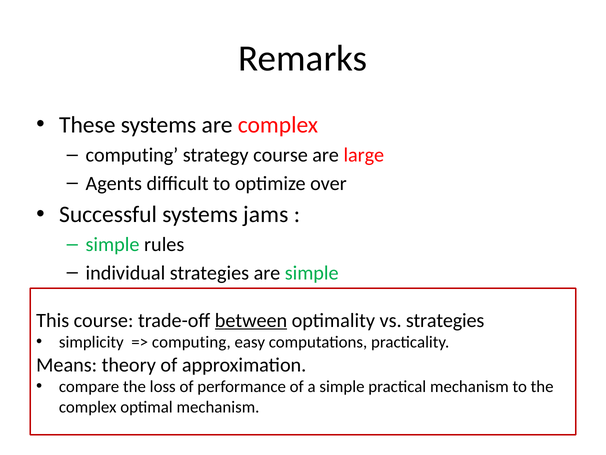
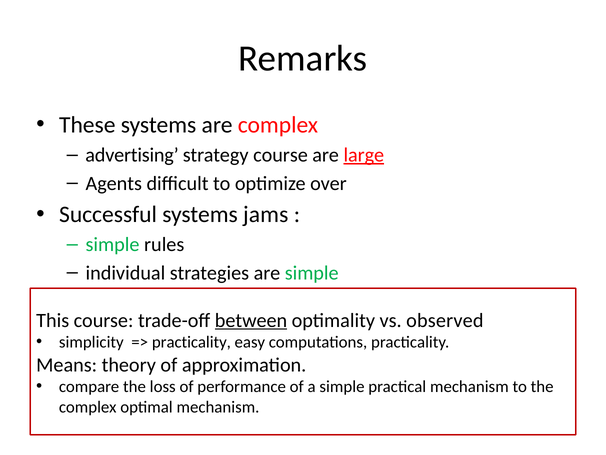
computing at (132, 155): computing -> advertising
large underline: none -> present
vs strategies: strategies -> observed
computing at (191, 342): computing -> practicality
